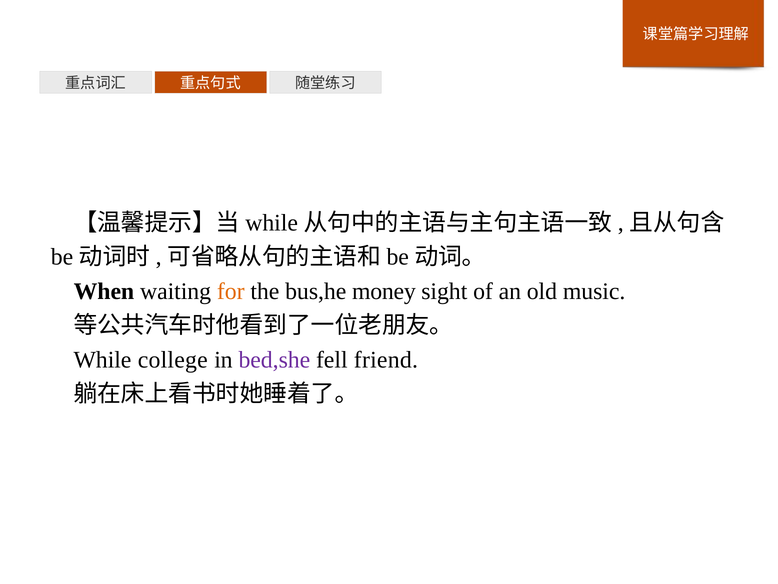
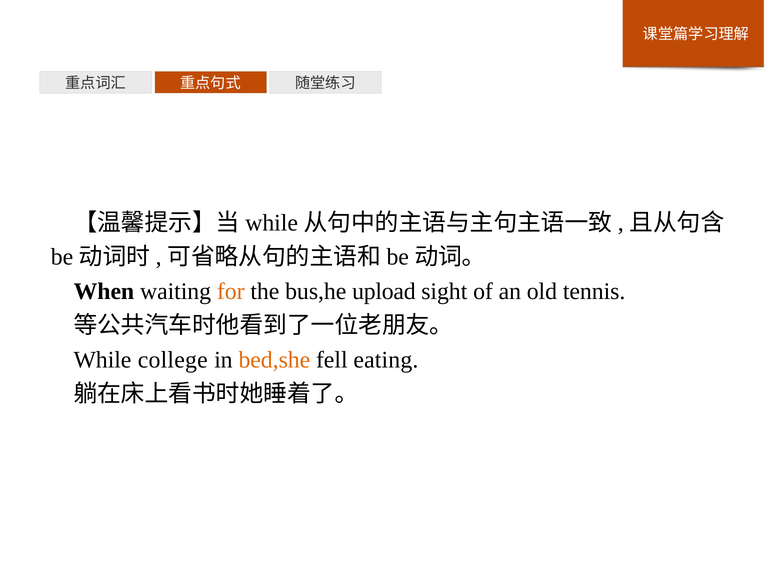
money: money -> upload
music: music -> tennis
bed,she colour: purple -> orange
friend: friend -> eating
